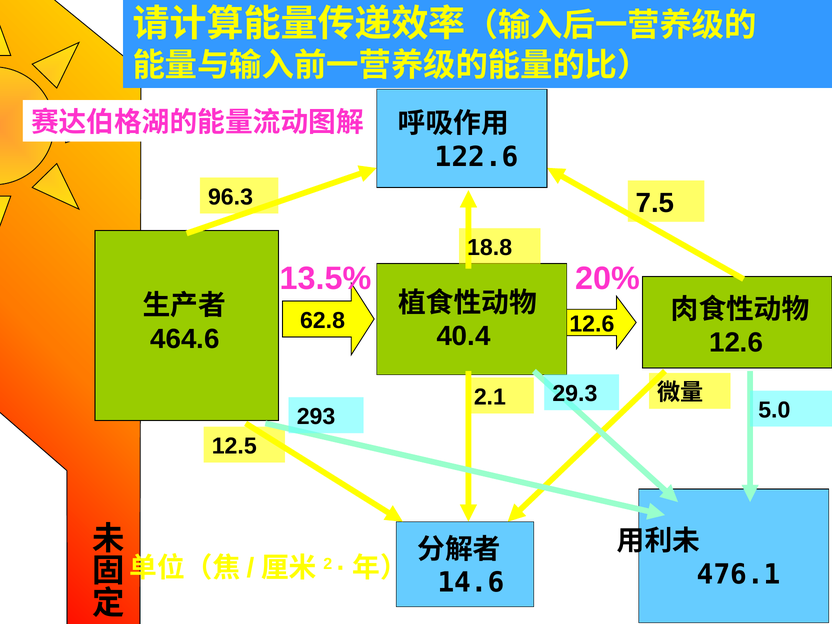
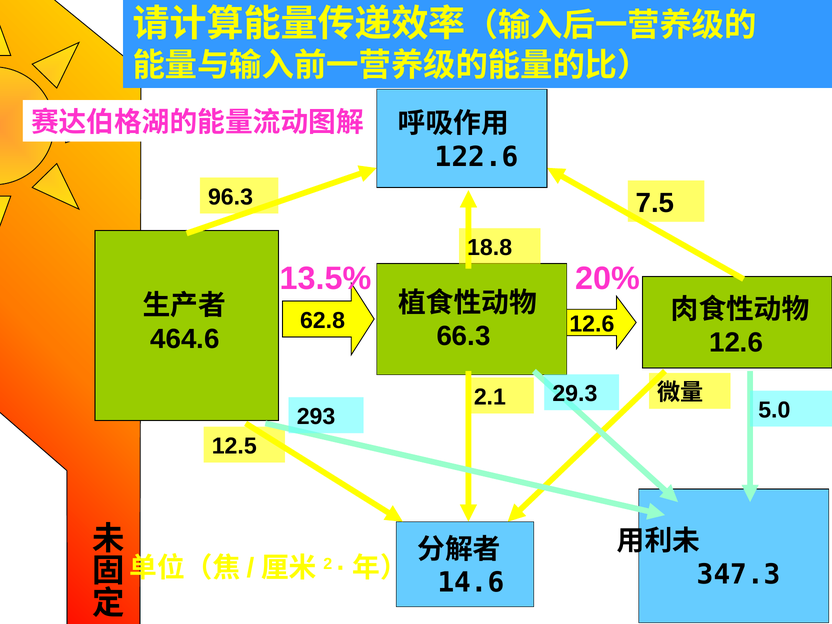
40.4: 40.4 -> 66.3
476.1: 476.1 -> 347.3
